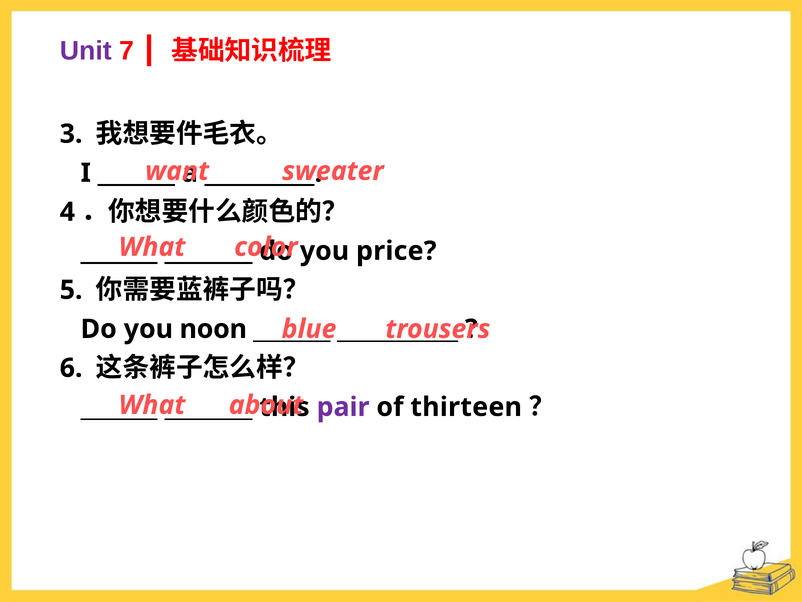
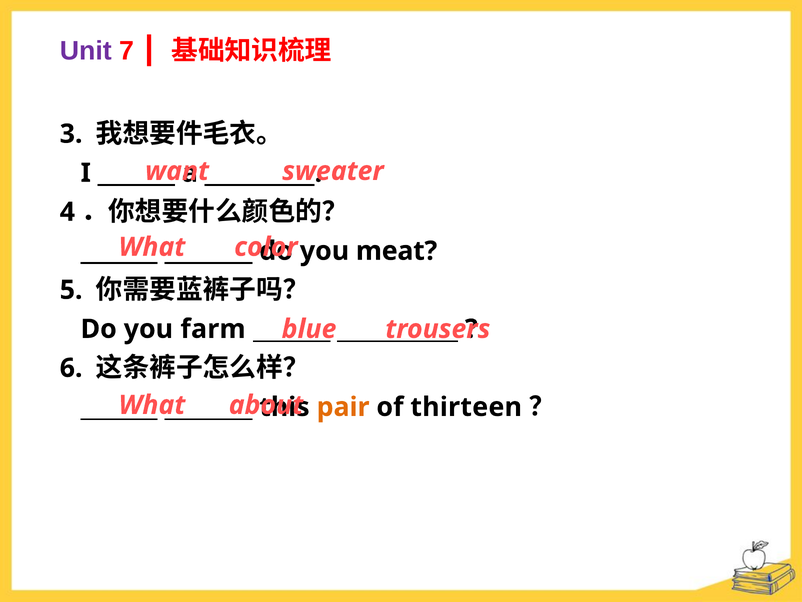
price: price -> meat
noon: noon -> farm
pair colour: purple -> orange
